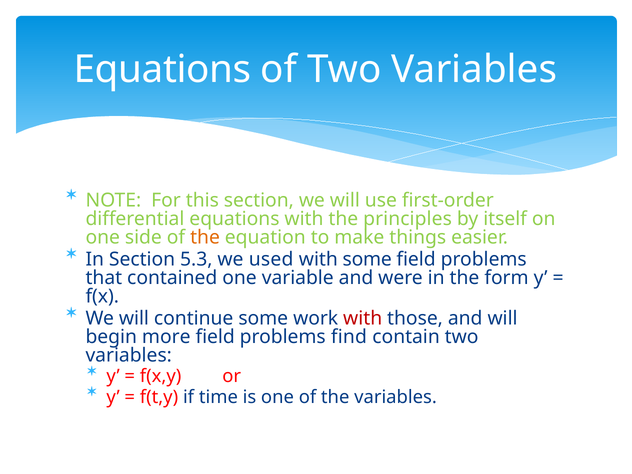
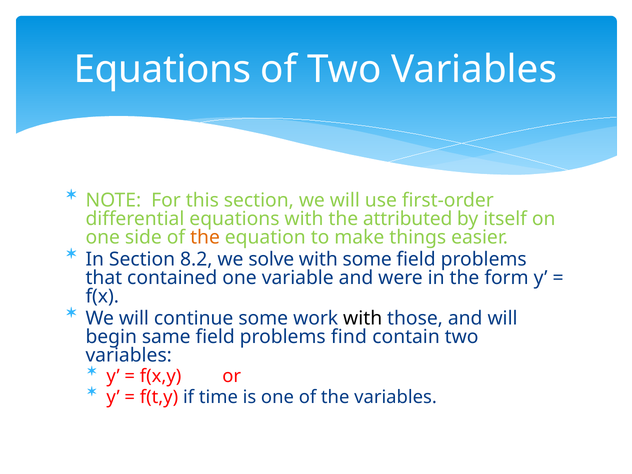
principles: principles -> attributed
5.3: 5.3 -> 8.2
used: used -> solve
with at (363, 318) colour: red -> black
more: more -> same
